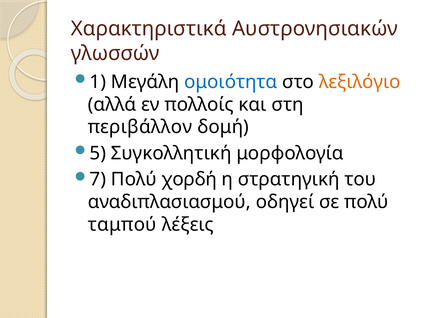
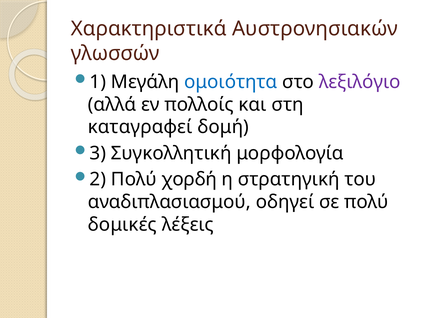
λεξιλόγιο colour: orange -> purple
περιβάλλον: περιβάλλον -> καταγραφεί
5: 5 -> 3
7: 7 -> 2
ταμπού: ταμπού -> δομικές
